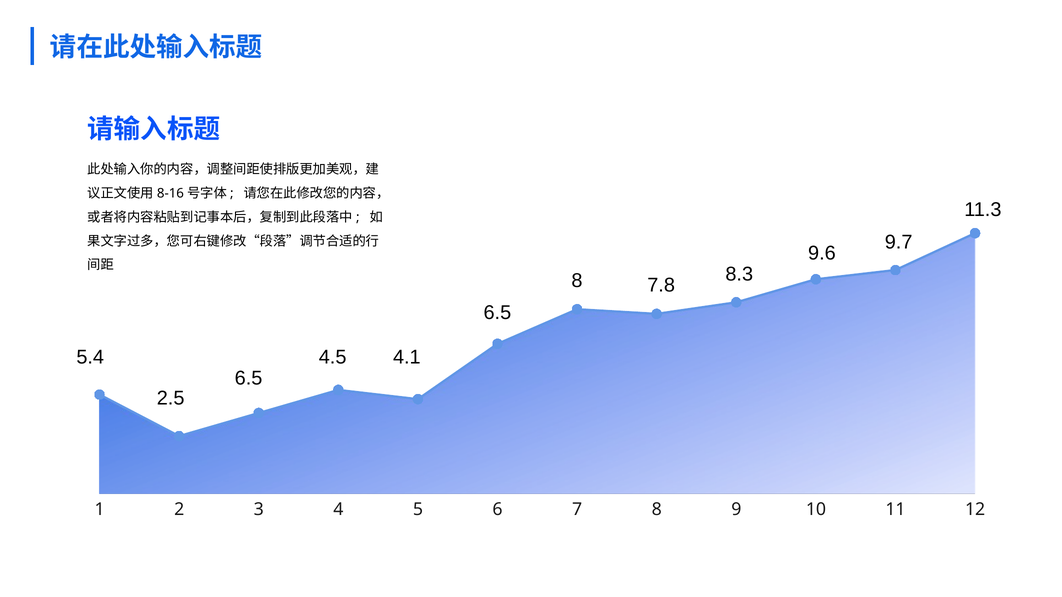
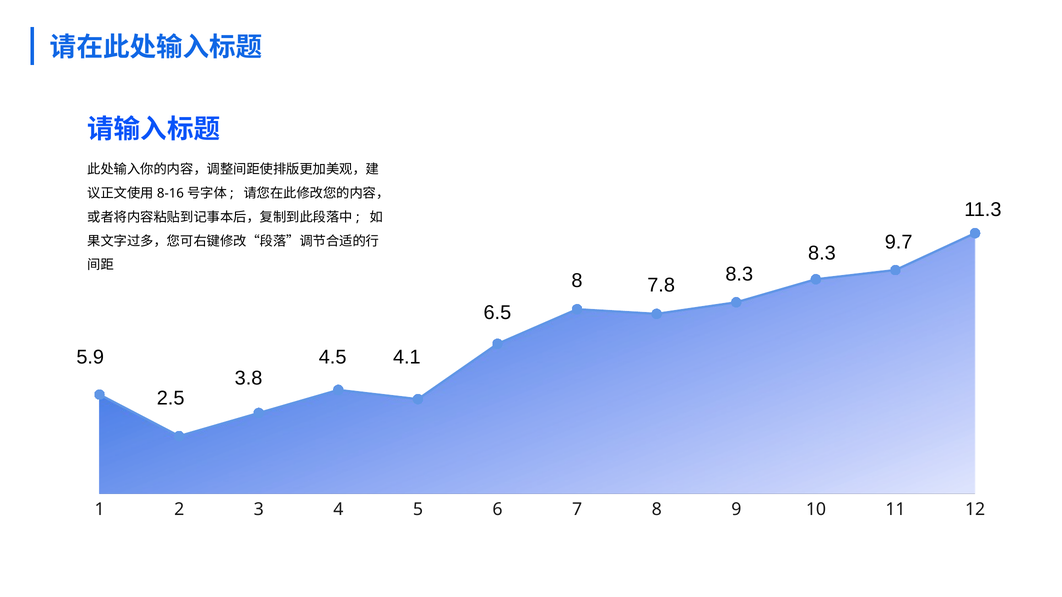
9.6 at (822, 253): 9.6 -> 8.3
5.4: 5.4 -> 5.9
6.5 at (249, 379): 6.5 -> 3.8
